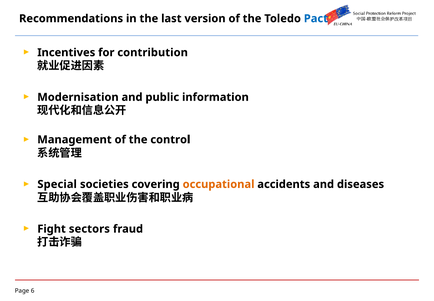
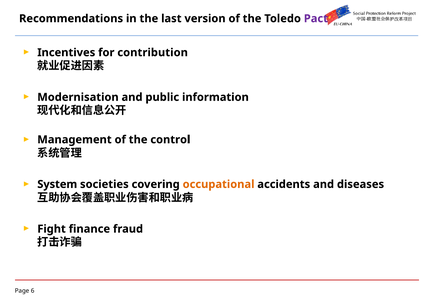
Pact colour: blue -> purple
Special: Special -> System
sectors: sectors -> finance
